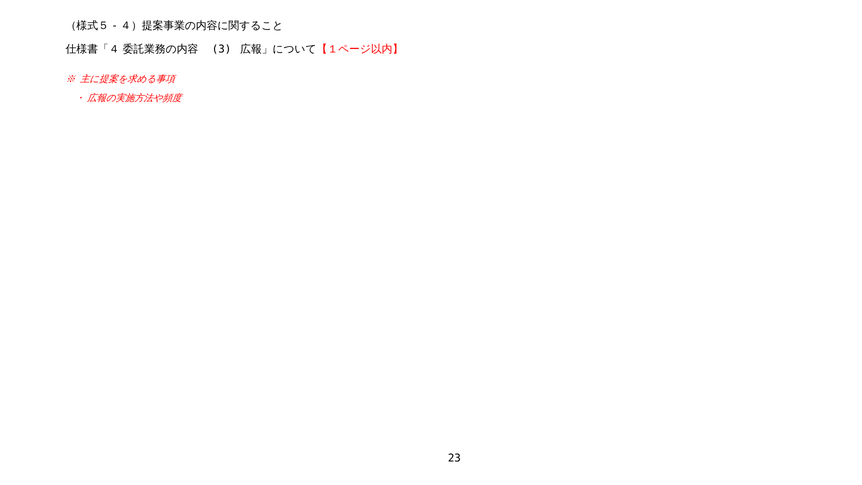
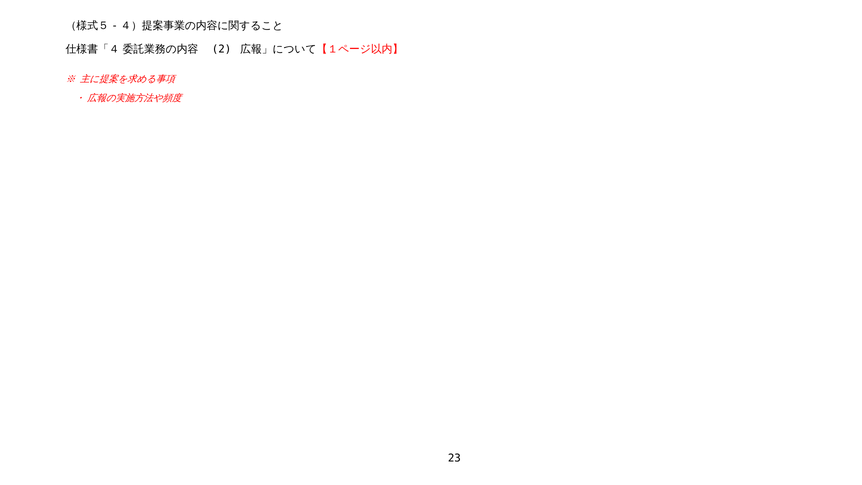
3: 3 -> 2
